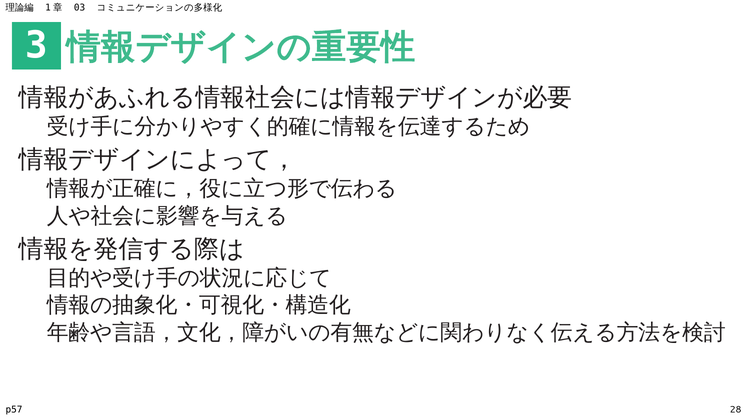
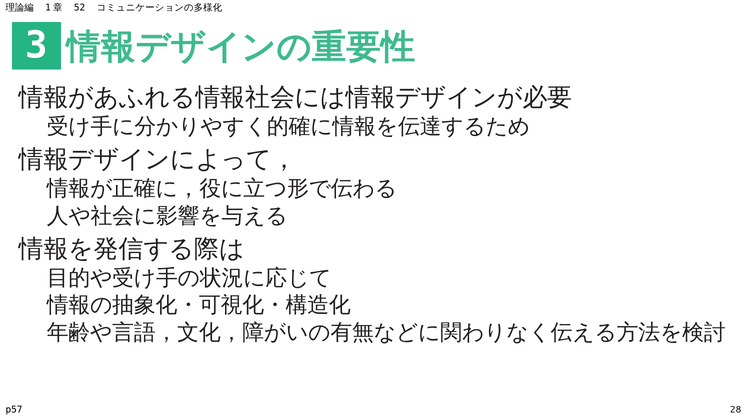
03: 03 -> 52
